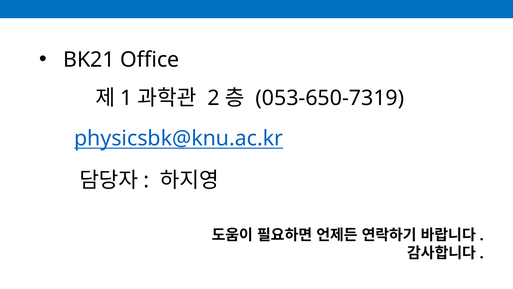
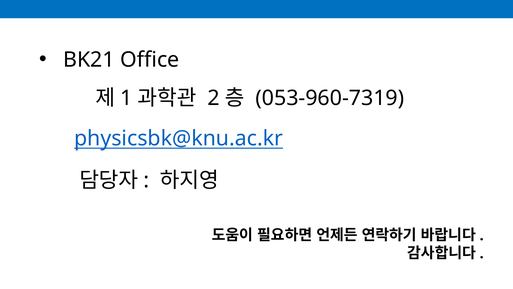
053-650-7319: 053-650-7319 -> 053-960-7319
